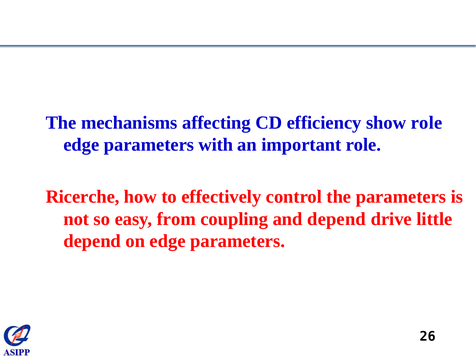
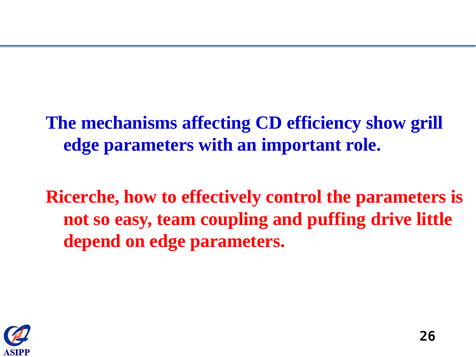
show role: role -> grill
from: from -> team
and depend: depend -> puffing
